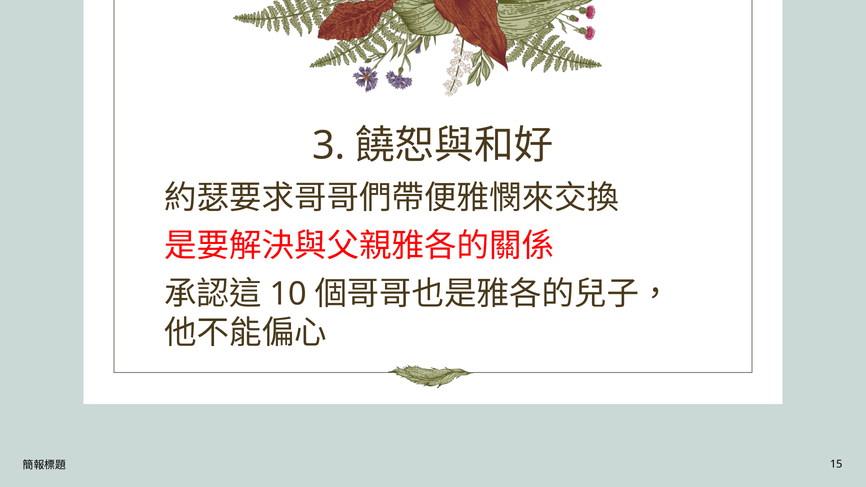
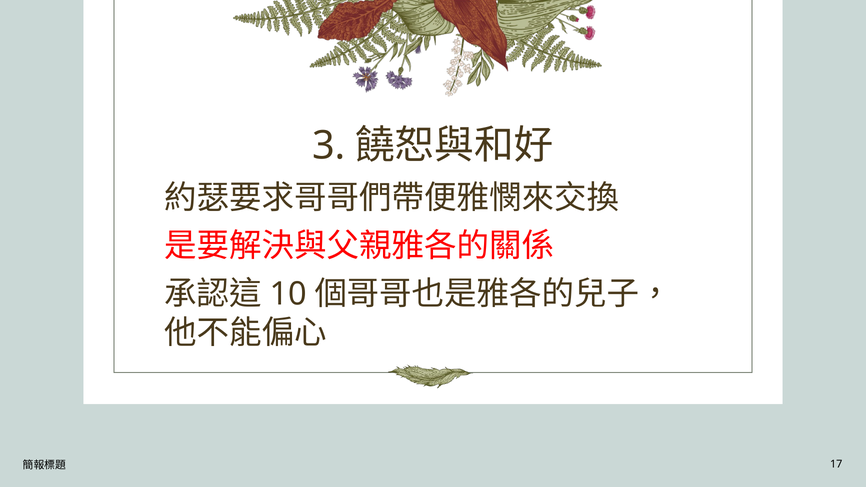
15: 15 -> 17
